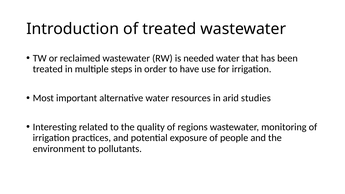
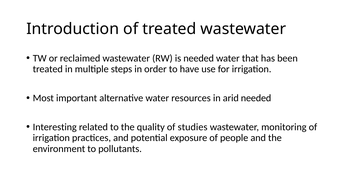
arid studies: studies -> needed
regions: regions -> studies
